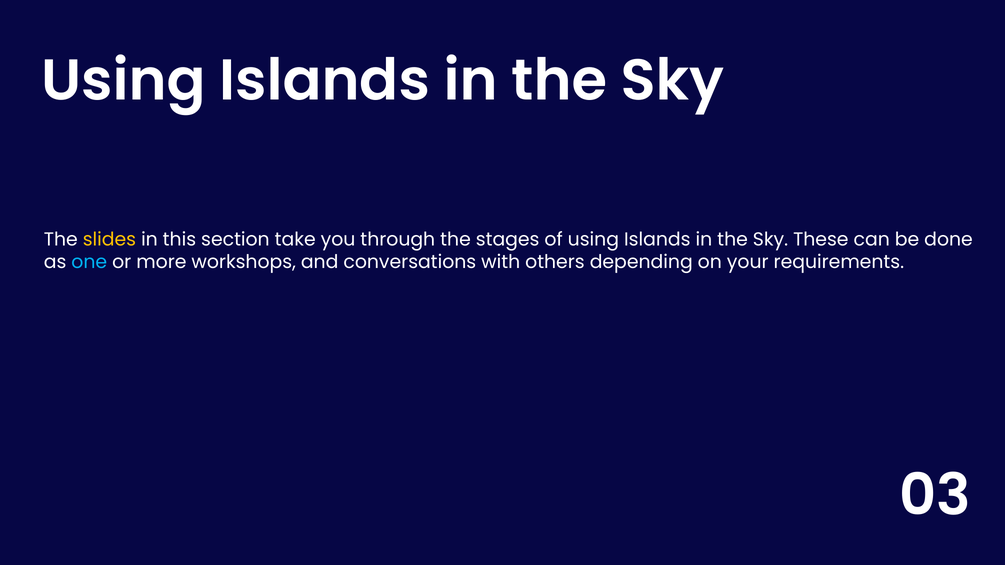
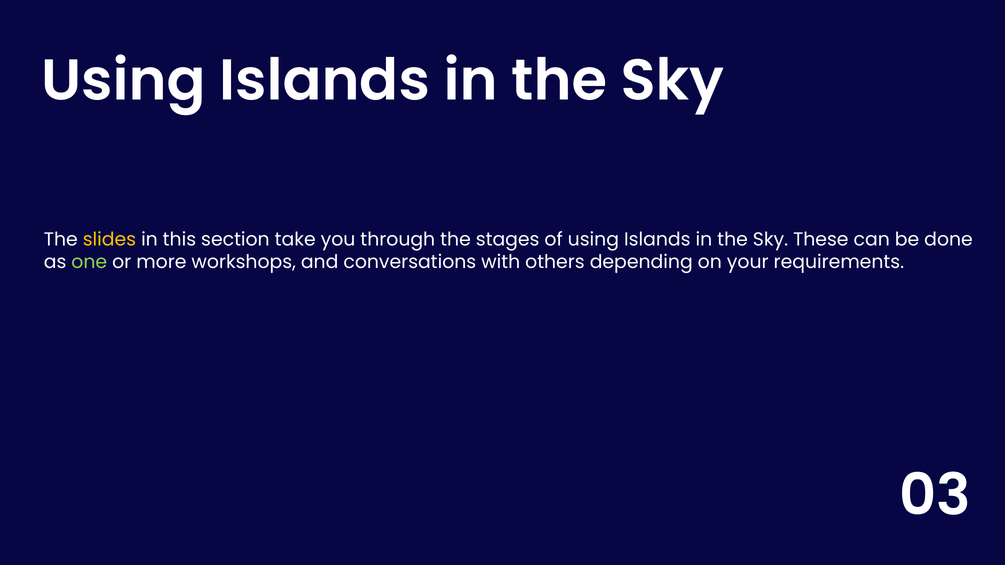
one colour: light blue -> light green
